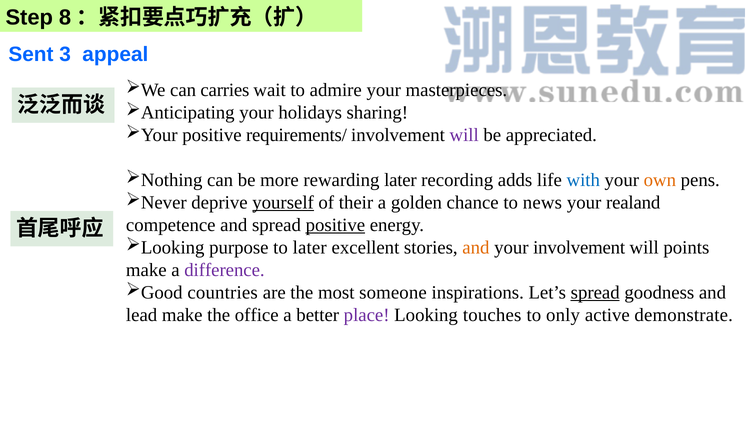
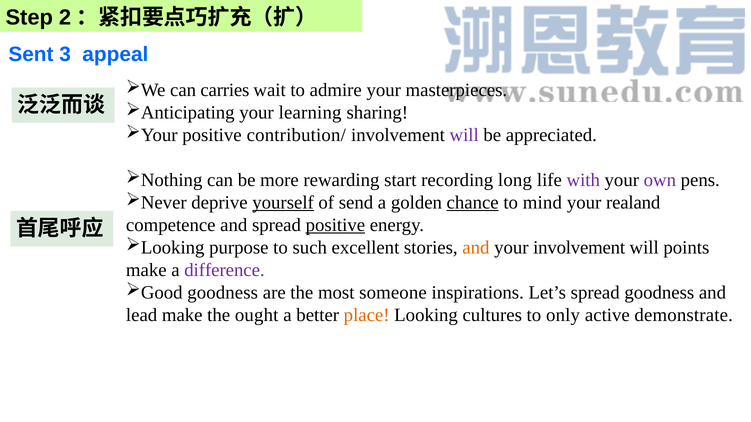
8: 8 -> 2
holidays: holidays -> learning
requirements/: requirements/ -> contribution/
rewarding later: later -> start
adds: adds -> long
with colour: blue -> purple
own colour: orange -> purple
their: their -> send
chance underline: none -> present
news: news -> mind
to later: later -> such
countries at (223, 293): countries -> goodness
spread at (595, 293) underline: present -> none
office: office -> ought
place colour: purple -> orange
touches: touches -> cultures
